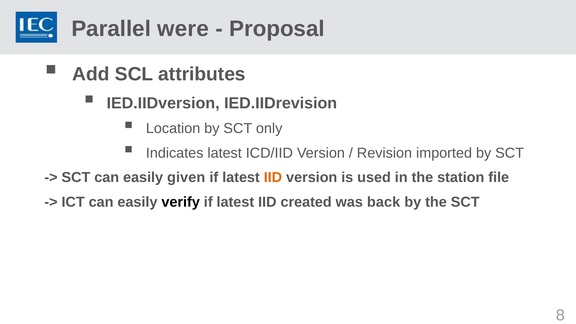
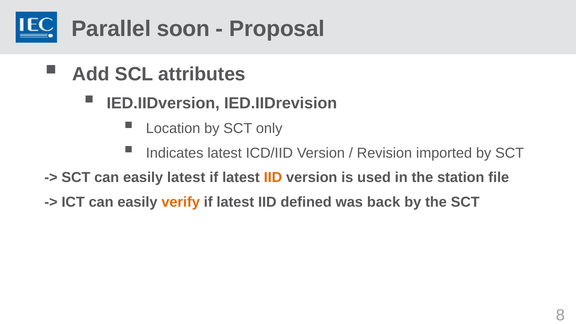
were: were -> soon
easily given: given -> latest
verify colour: black -> orange
created: created -> defined
